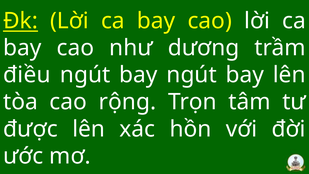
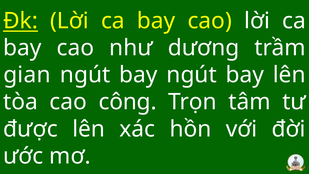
điều: điều -> gian
rộng: rộng -> công
